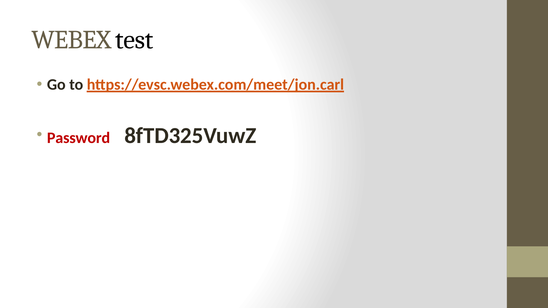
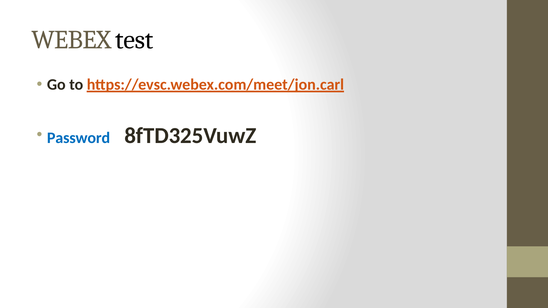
Password colour: red -> blue
